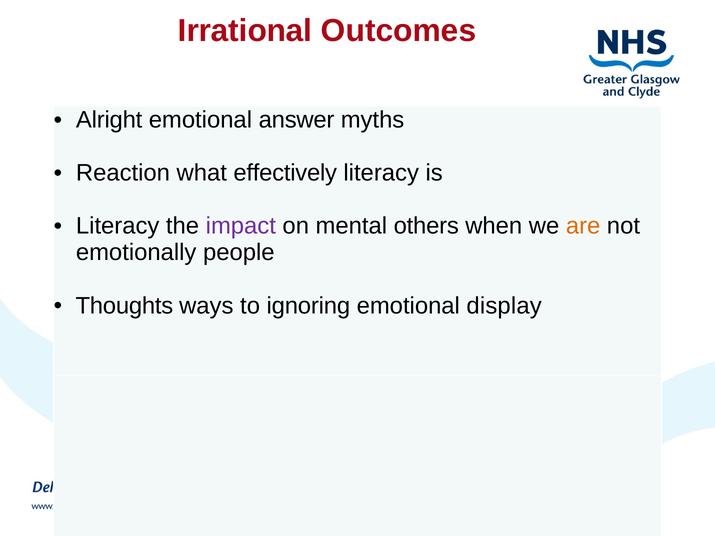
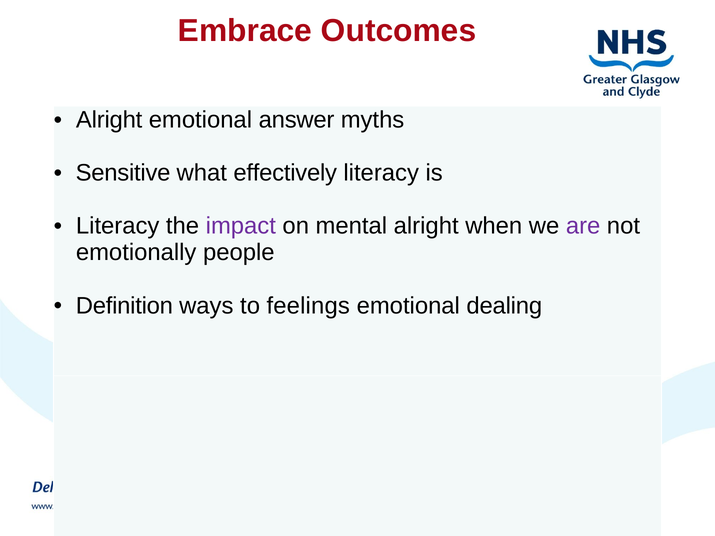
Irrational: Irrational -> Embrace
Reaction: Reaction -> Sensitive
mental others: others -> alright
are colour: orange -> purple
Thoughts: Thoughts -> Definition
ignoring: ignoring -> feelings
display: display -> dealing
